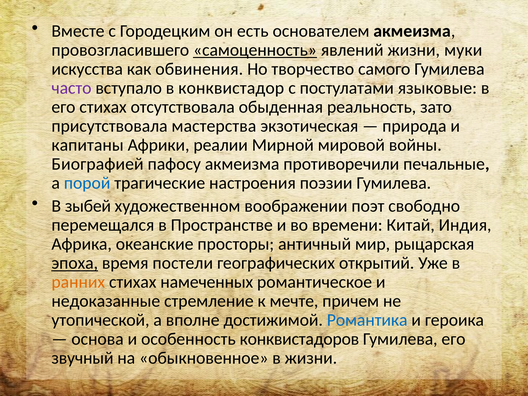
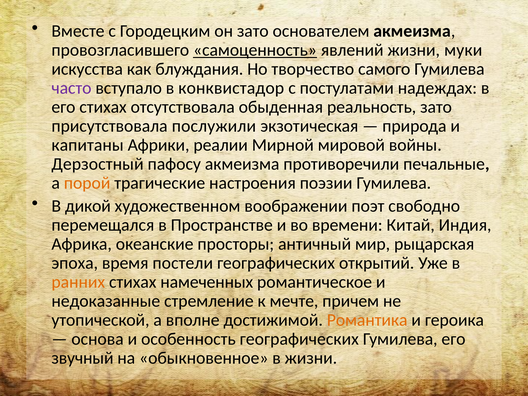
он есть: есть -> зато
обвинения: обвинения -> блуждания
языковые: языковые -> надеждах
мастерства: мастерства -> послужили
Биографией: Биографией -> Дерзостный
порой colour: blue -> orange
зыбей: зыбей -> дикой
эпоха underline: present -> none
Романтика colour: blue -> orange
особенность конквистадоров: конквистадоров -> географических
